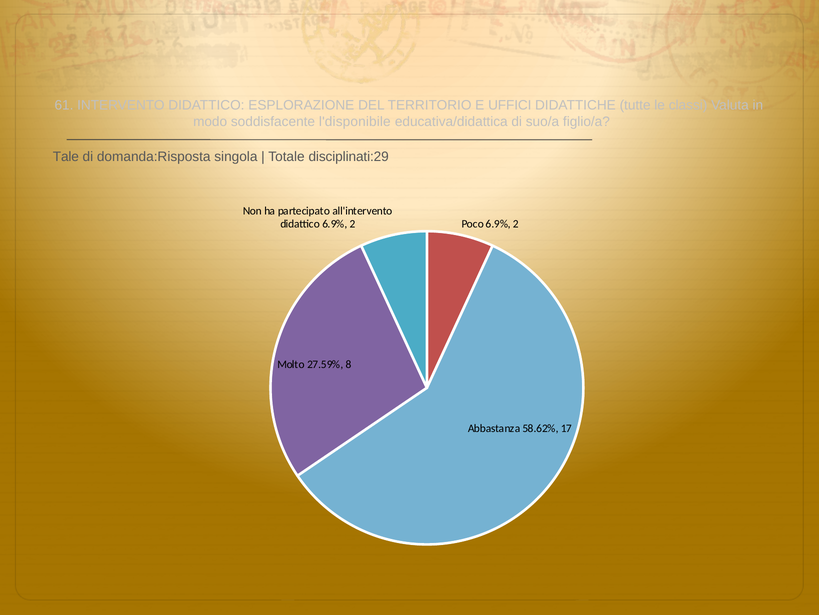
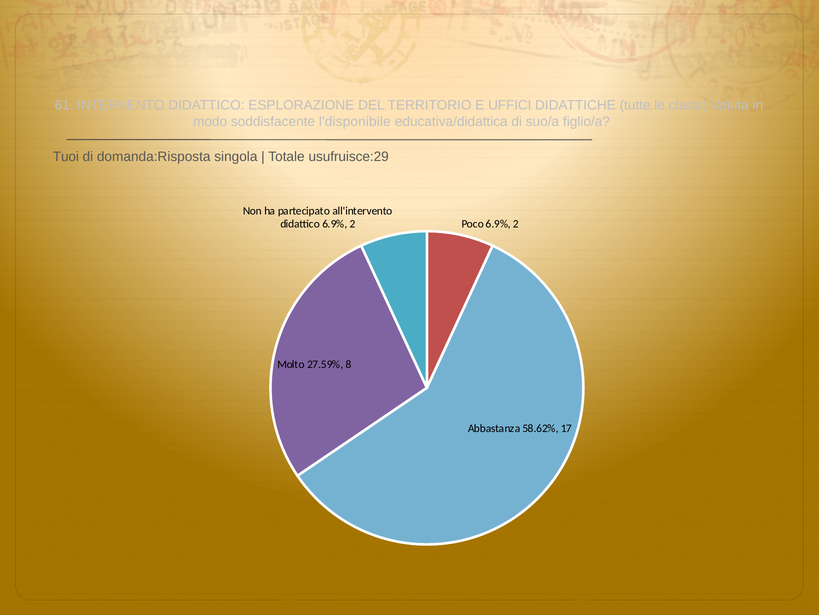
Tale: Tale -> Tuoi
disciplinati:29: disciplinati:29 -> usufruisce:29
